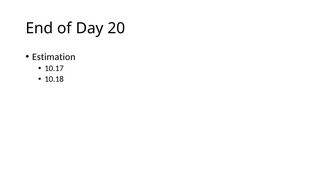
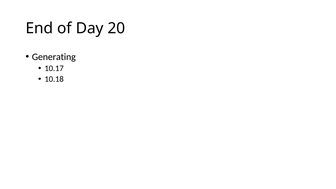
Estimation: Estimation -> Generating
